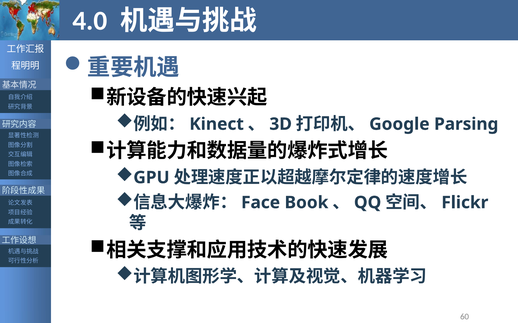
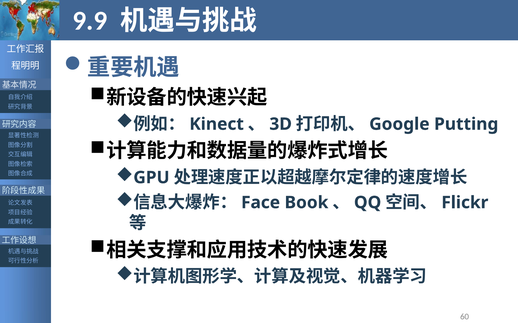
4.0: 4.0 -> 9.9
Parsing: Parsing -> Putting
